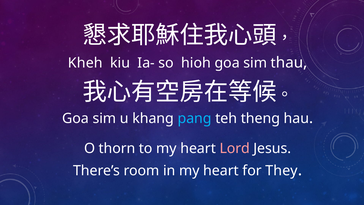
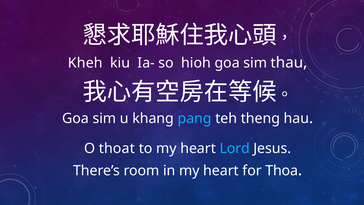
thorn: thorn -> thoat
Lord colour: pink -> light blue
They: They -> Thoa
